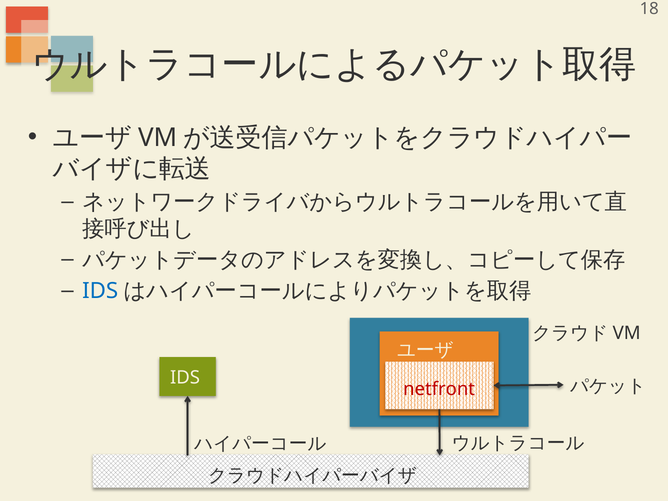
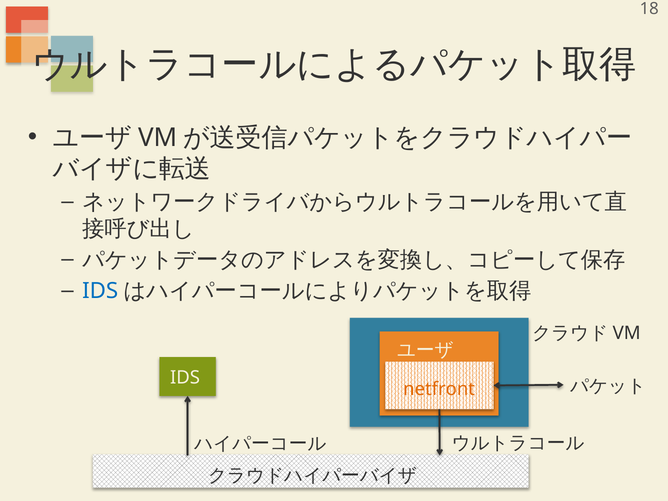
netfront colour: red -> orange
